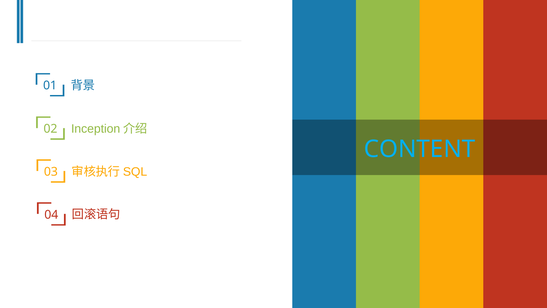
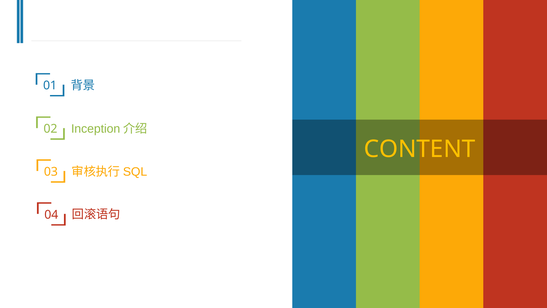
CONTENT colour: light blue -> yellow
